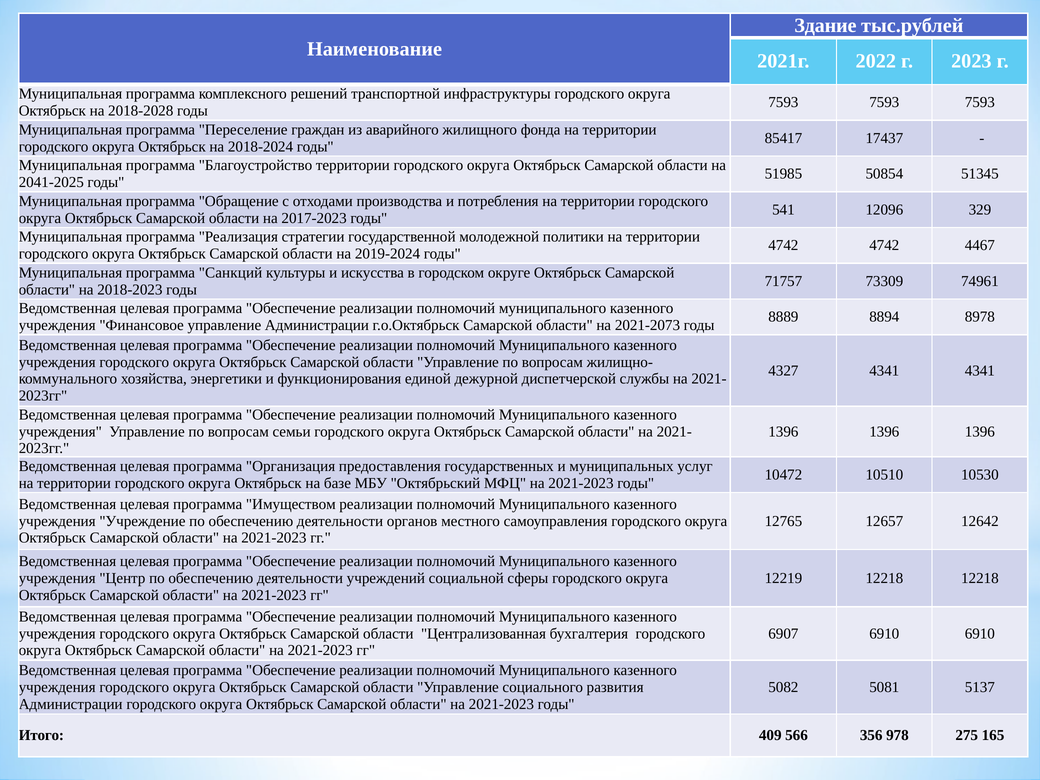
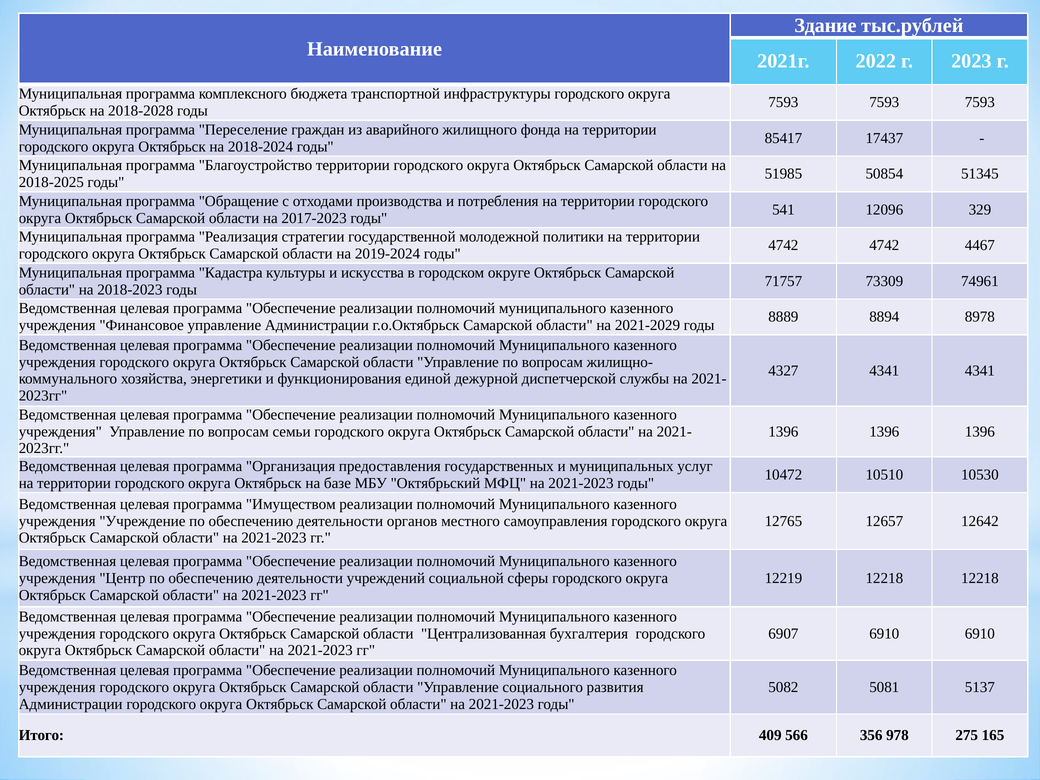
решений: решений -> бюджета
2041-2025: 2041-2025 -> 2018-2025
Санкций: Санкций -> Кадастра
2021-2073: 2021-2073 -> 2021-2029
